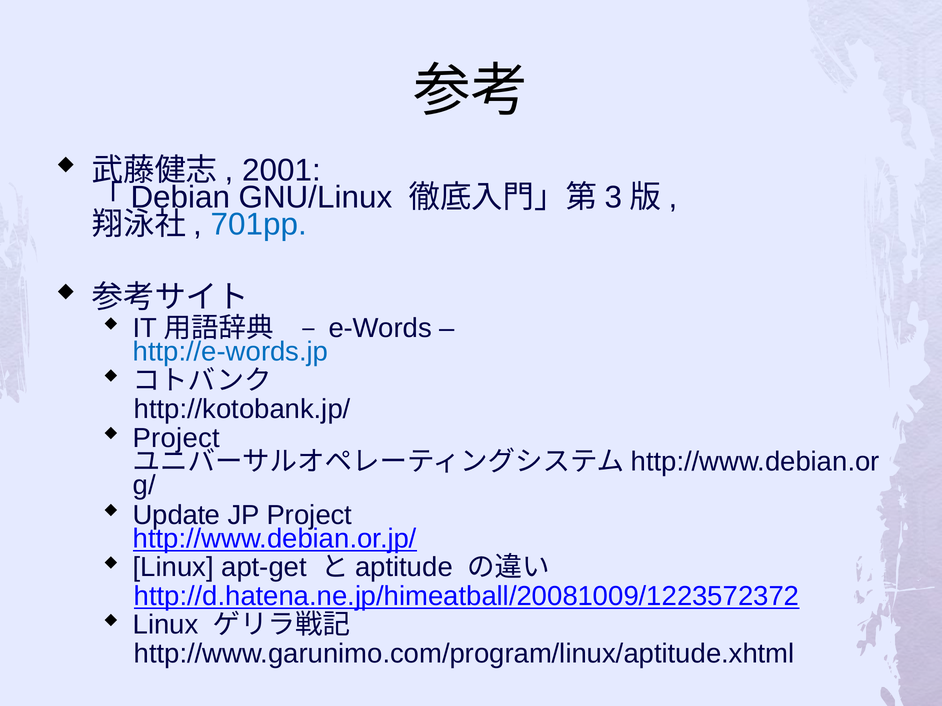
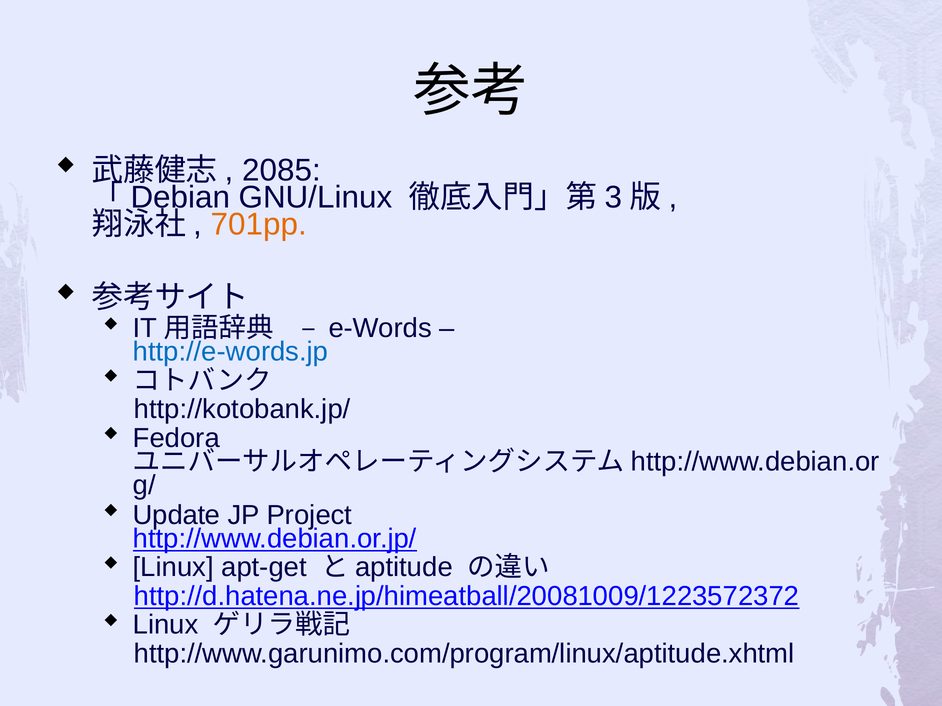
2001: 2001 -> 2085
701pp colour: blue -> orange
Project at (176, 438): Project -> Fedora
